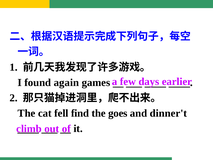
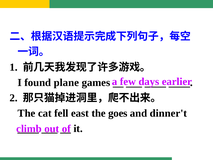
again: again -> plane
find: find -> east
